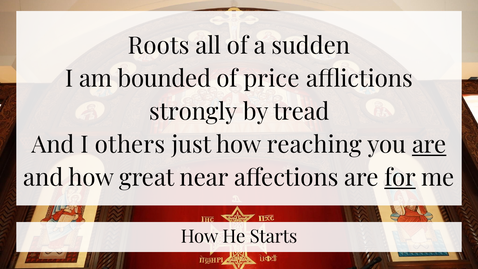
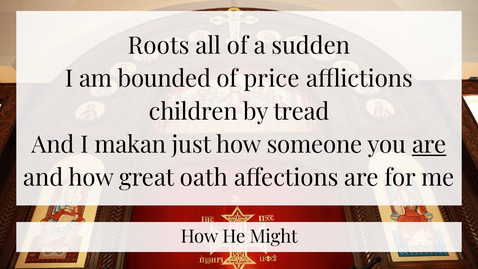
strongly: strongly -> children
others: others -> makan
reaching: reaching -> someone
near: near -> oath
for underline: present -> none
Starts: Starts -> Might
